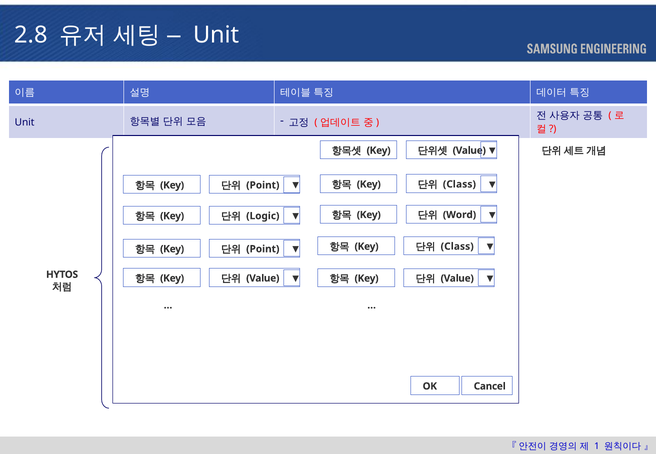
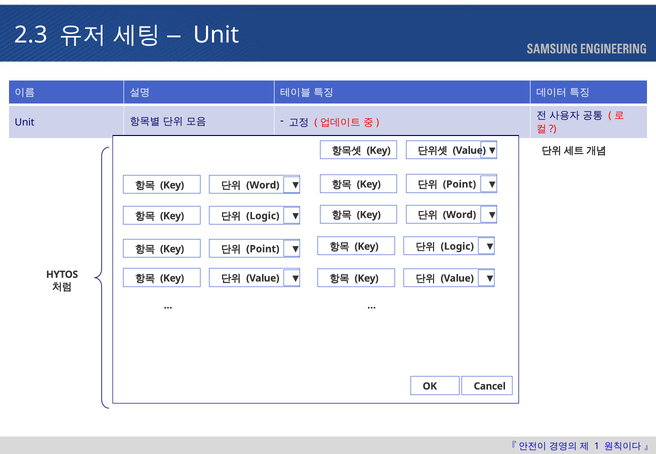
2.8: 2.8 -> 2.3
Point at (263, 185): Point -> Word
Class at (459, 184): Class -> Point
Class at (457, 246): Class -> Logic
